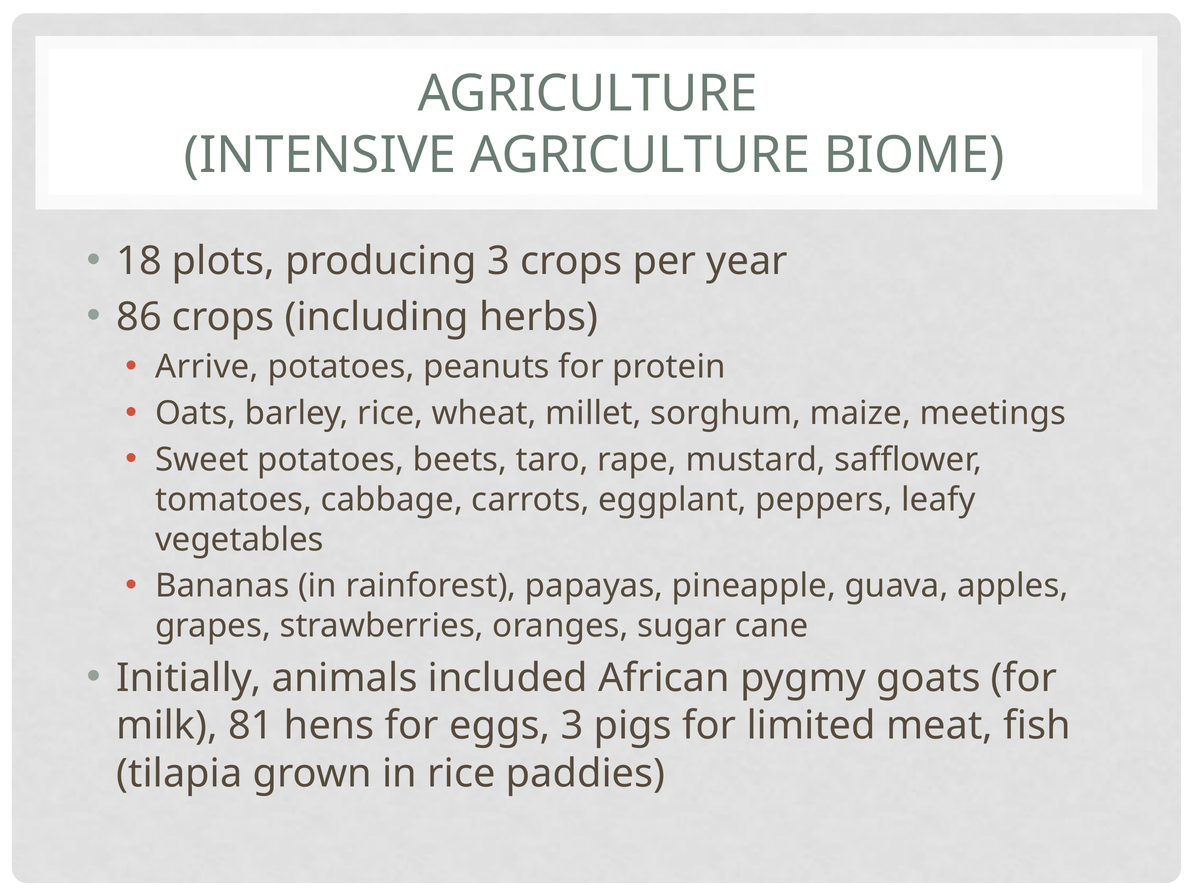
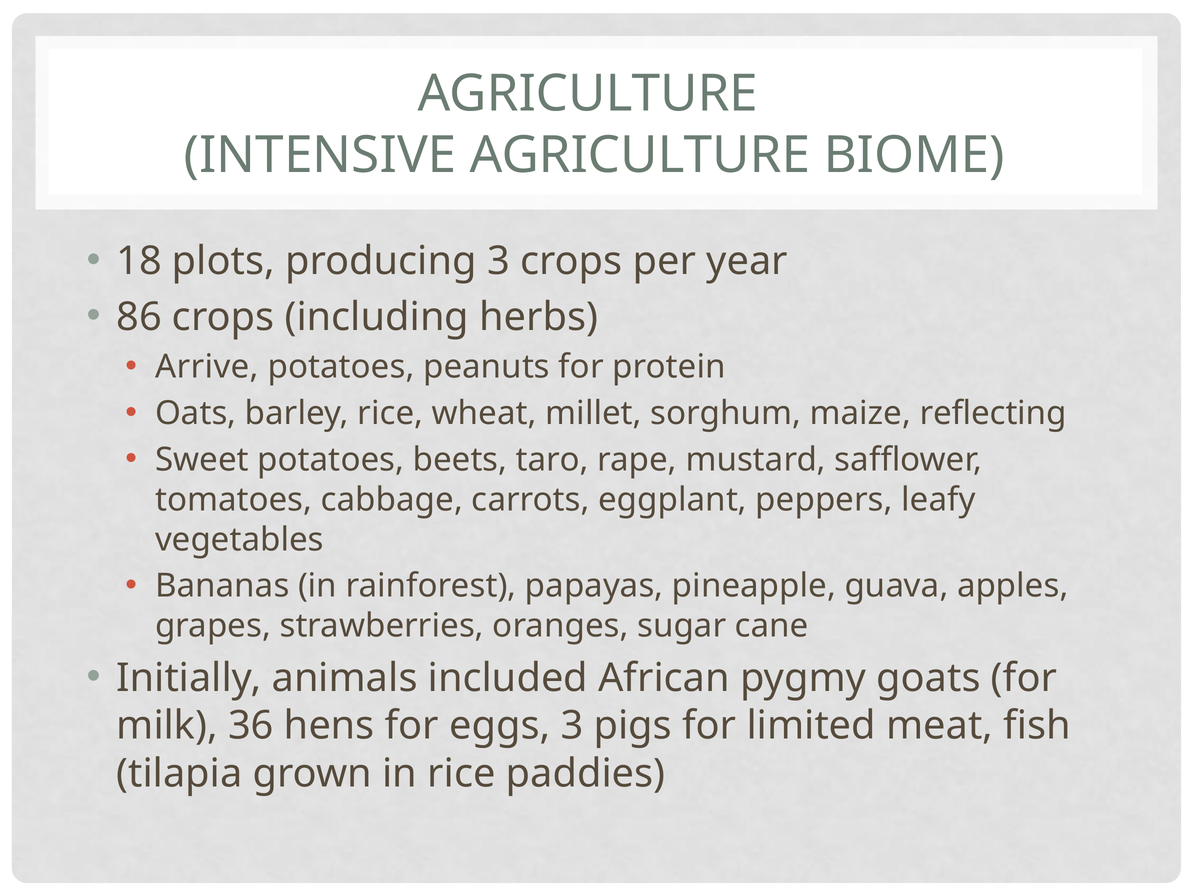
meetings: meetings -> reflecting
81: 81 -> 36
